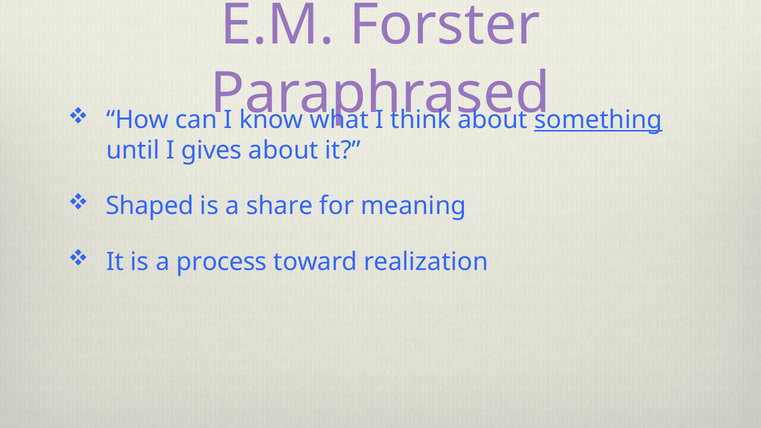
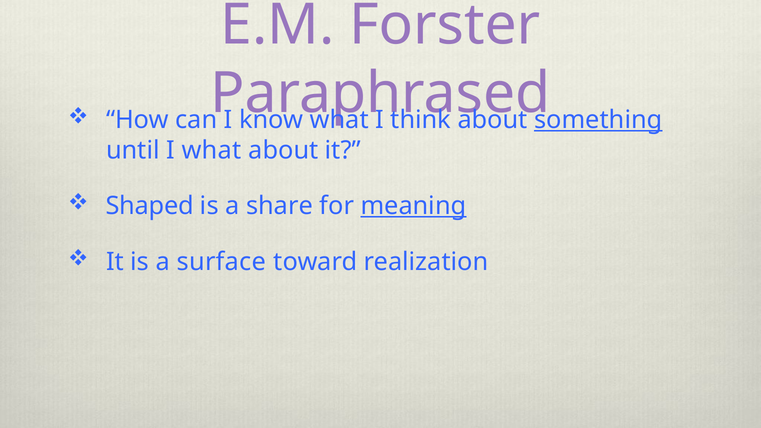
I gives: gives -> what
meaning underline: none -> present
process: process -> surface
